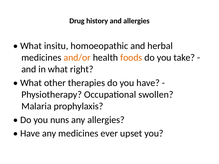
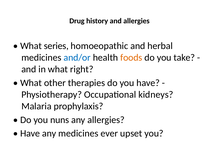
insitu: insitu -> series
and/or colour: orange -> blue
swollen: swollen -> kidneys
